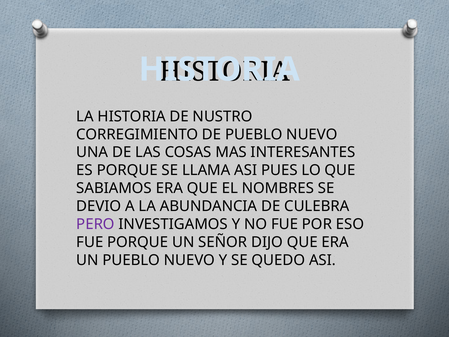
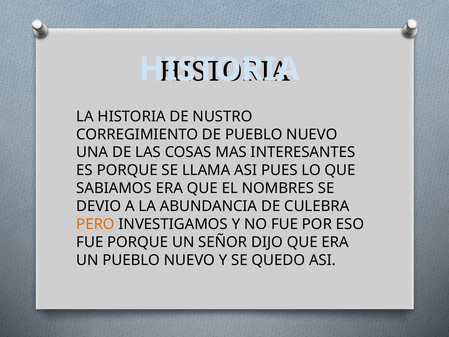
PERO colour: purple -> orange
